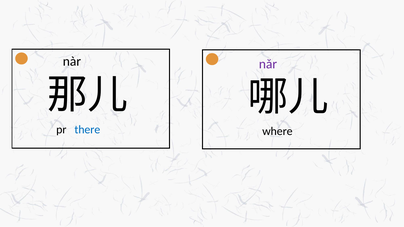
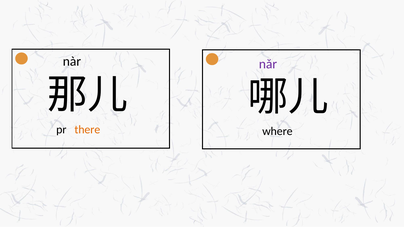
there colour: blue -> orange
